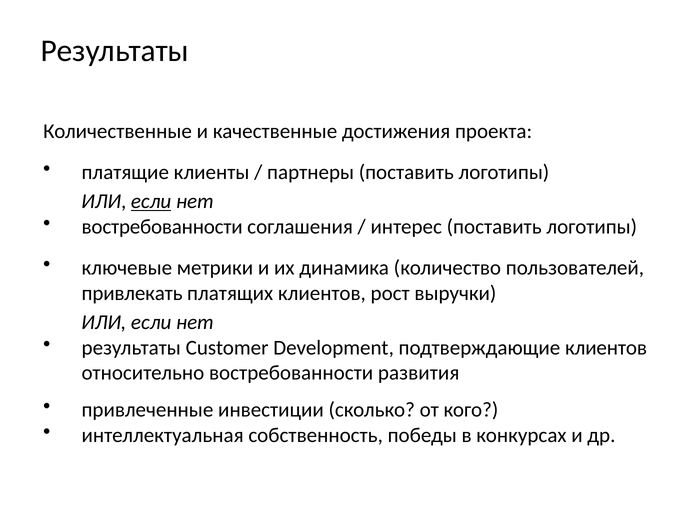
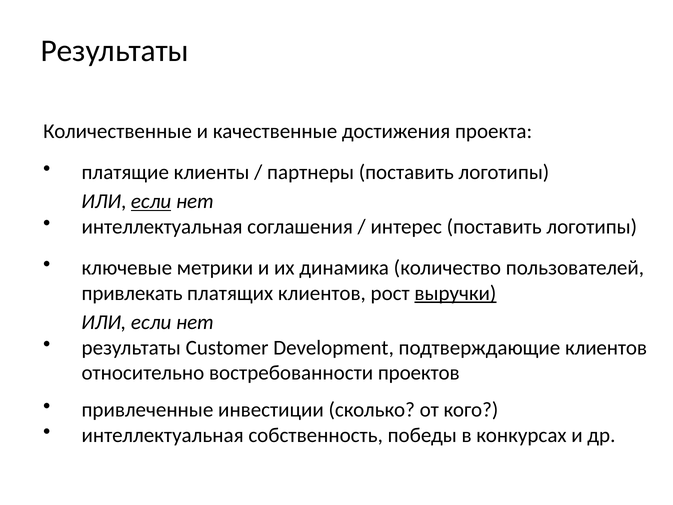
востребованности at (162, 227): востребованности -> интеллектуальная
выручки underline: none -> present
развития: развития -> проектов
